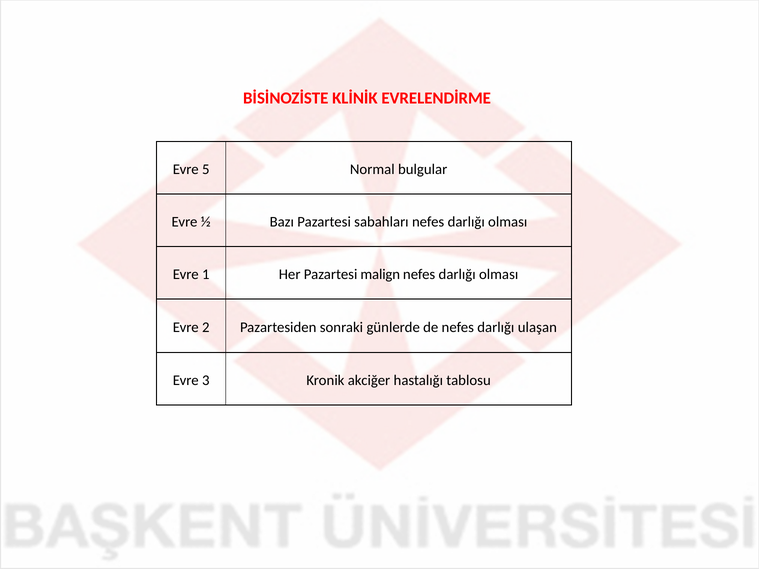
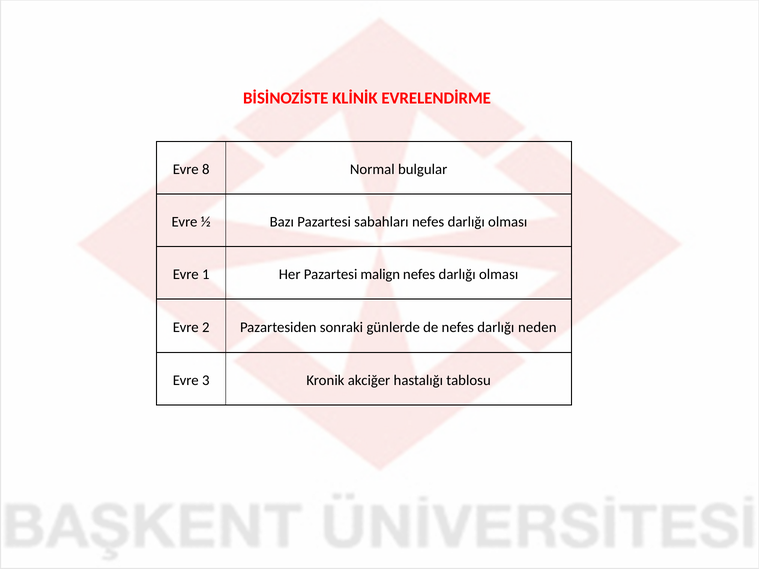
5: 5 -> 8
ulaşan: ulaşan -> neden
